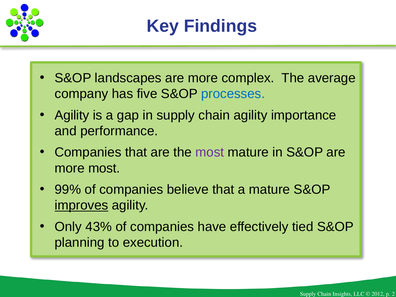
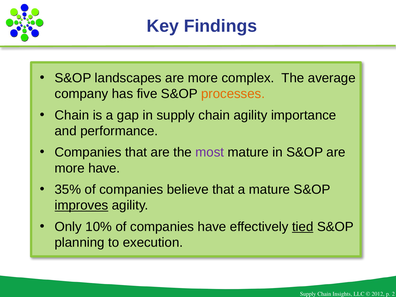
processes colour: blue -> orange
Agility at (72, 115): Agility -> Chain
more most: most -> have
99%: 99% -> 35%
43%: 43% -> 10%
tied underline: none -> present
